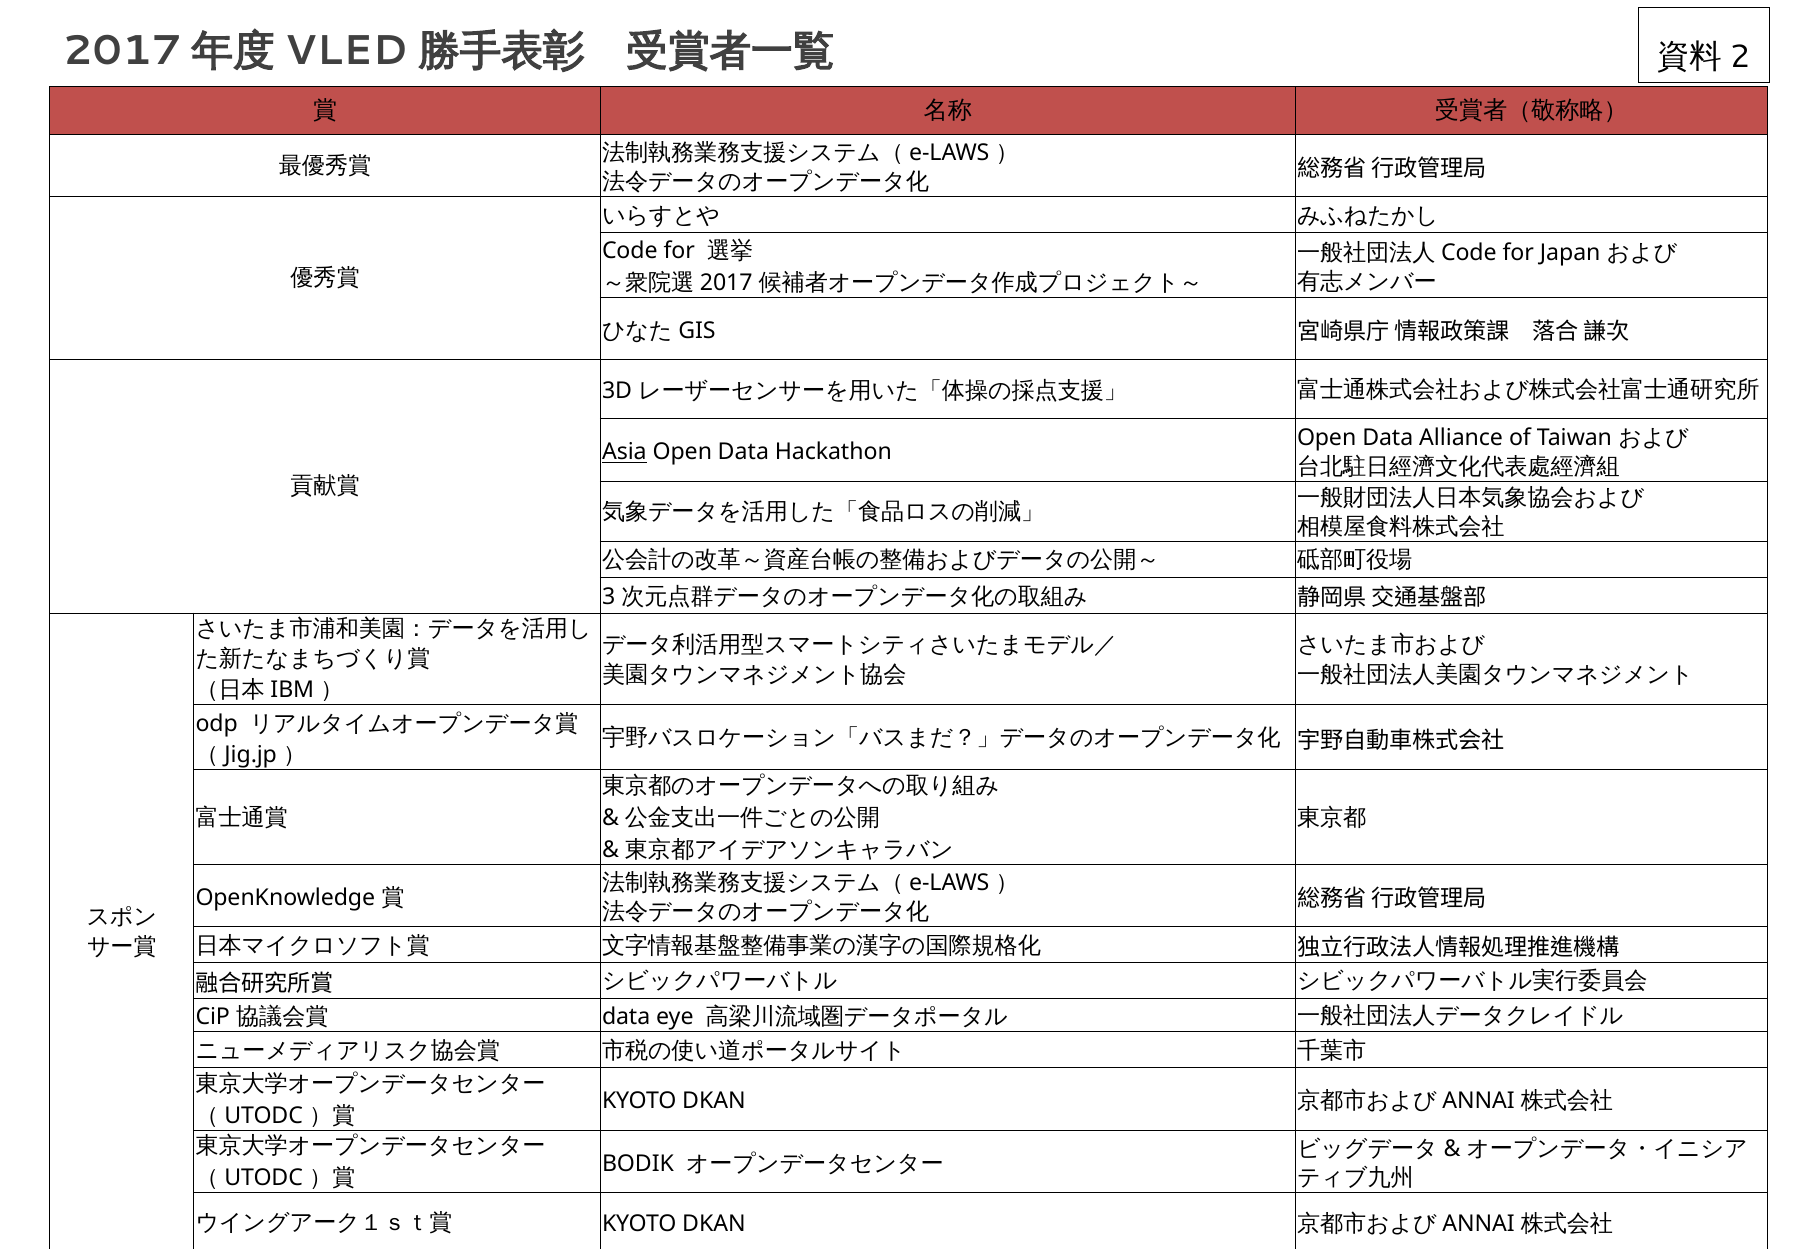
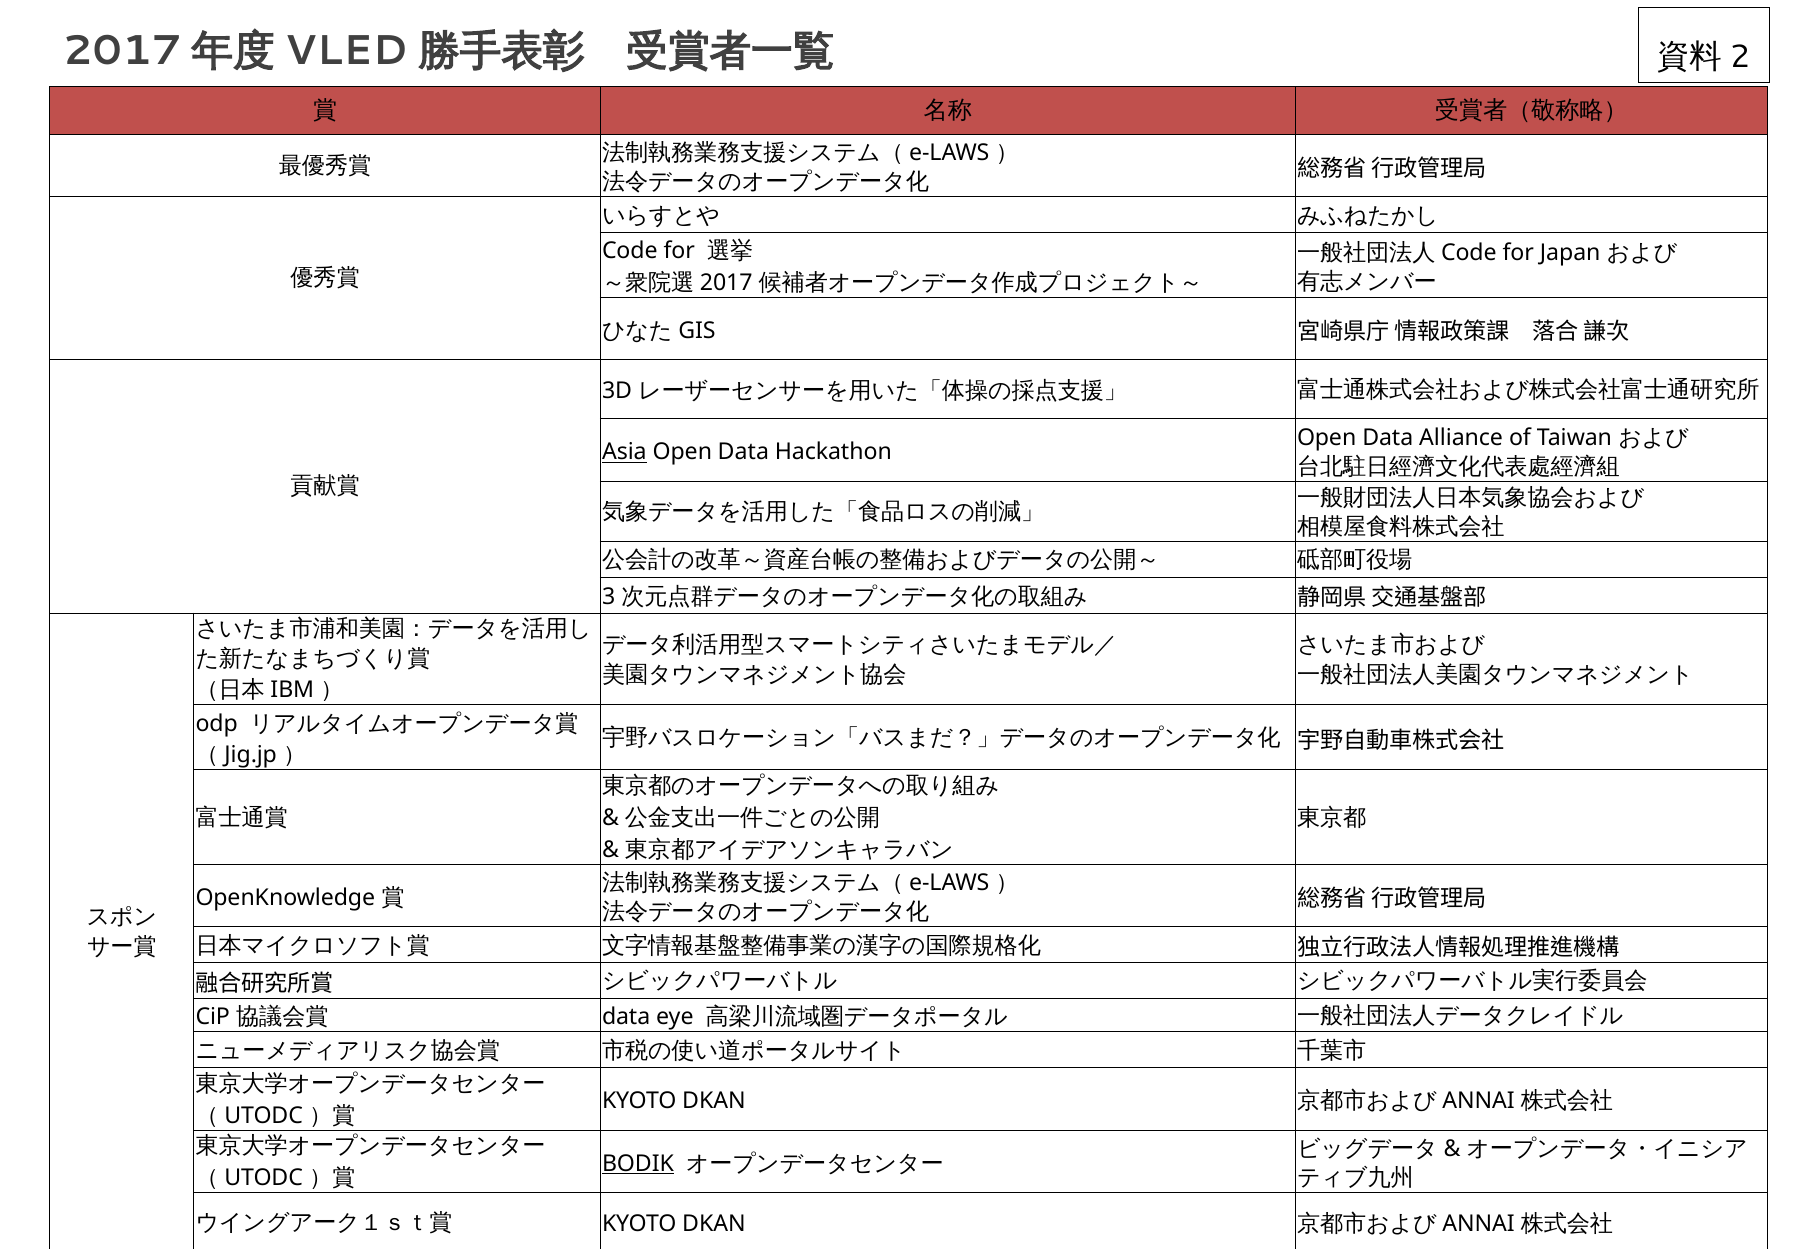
BODIK underline: none -> present
